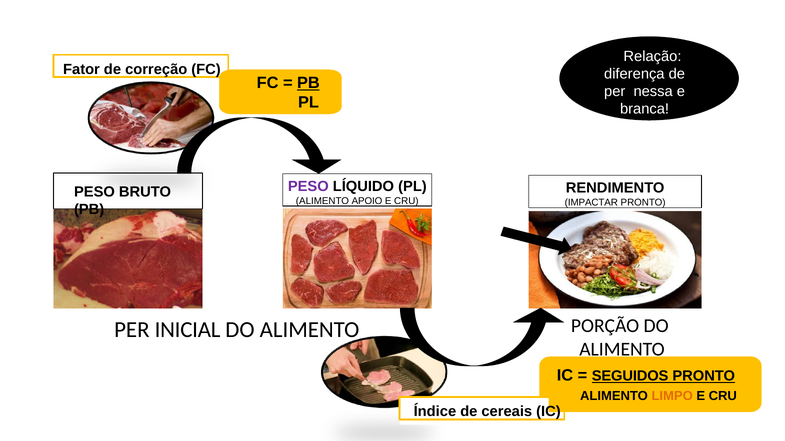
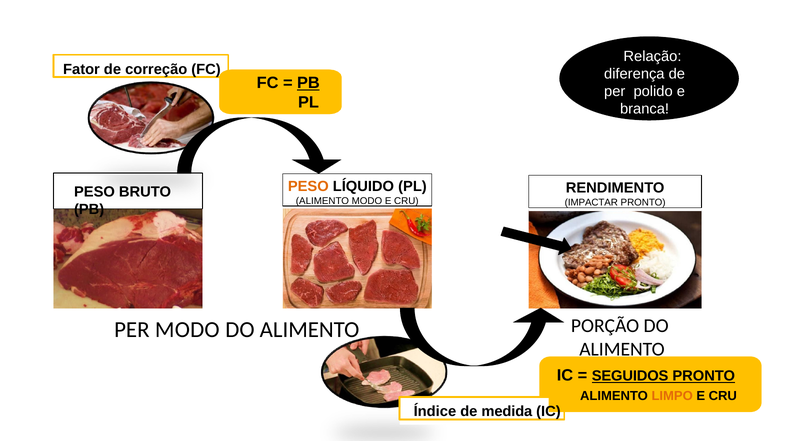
nessa: nessa -> polido
PESO at (308, 187) colour: purple -> orange
ALIMENTO APOIO: APOIO -> MODO
PER INICIAL: INICIAL -> MODO
cereais: cereais -> medida
